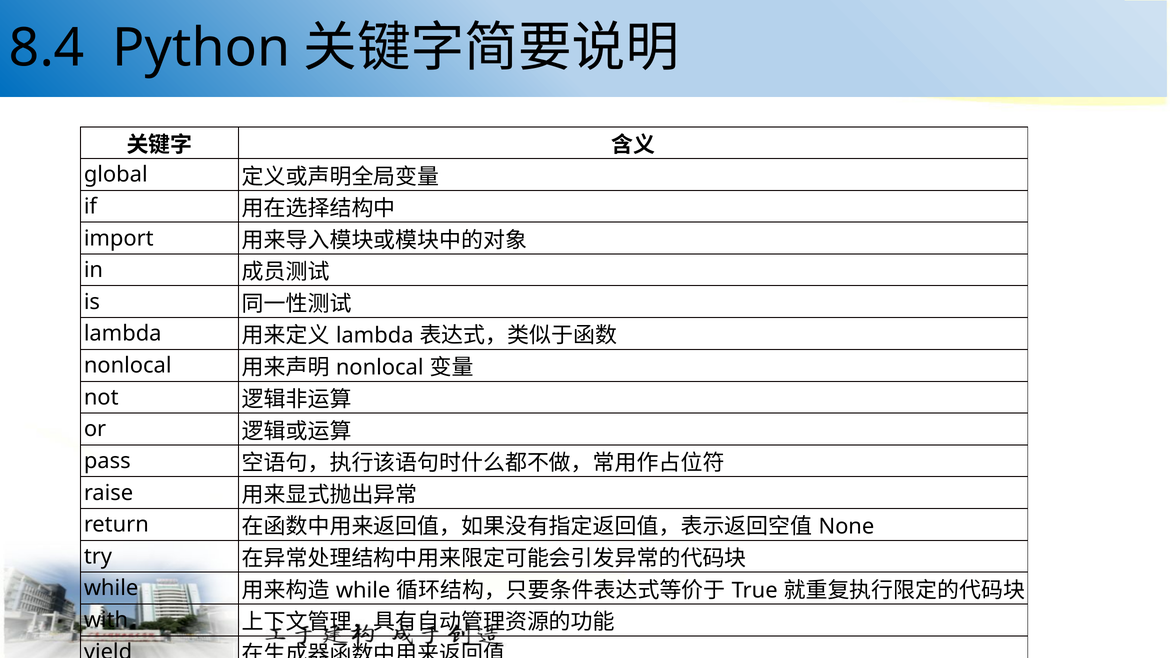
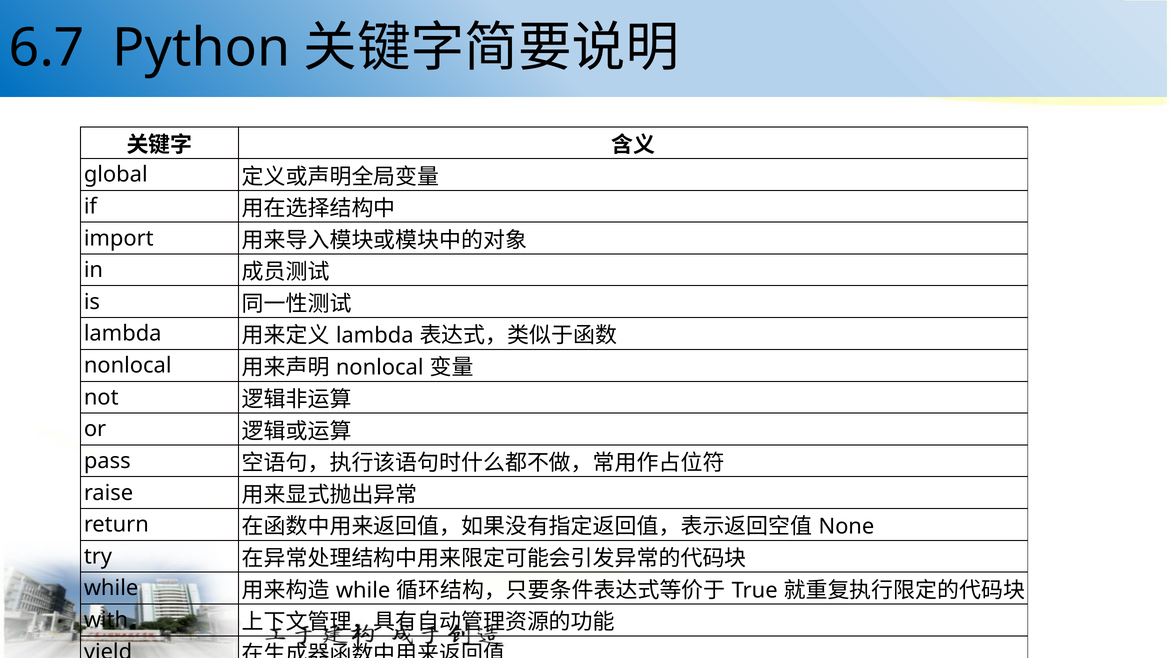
8.4: 8.4 -> 6.7
